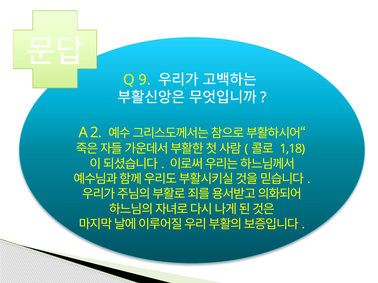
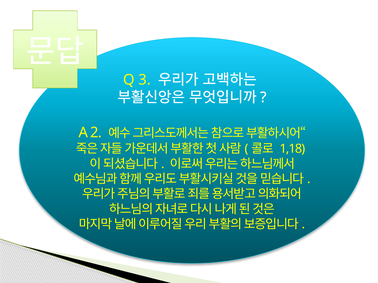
9: 9 -> 3
